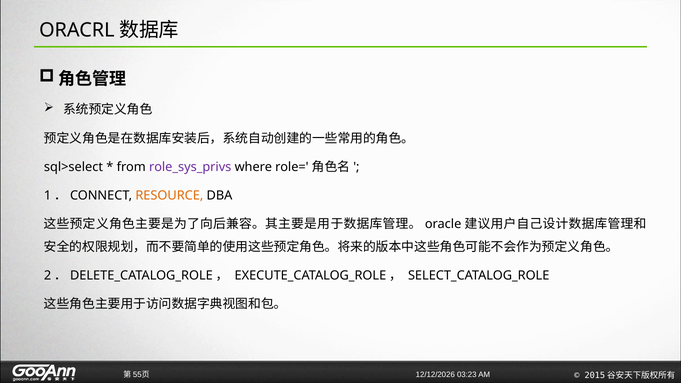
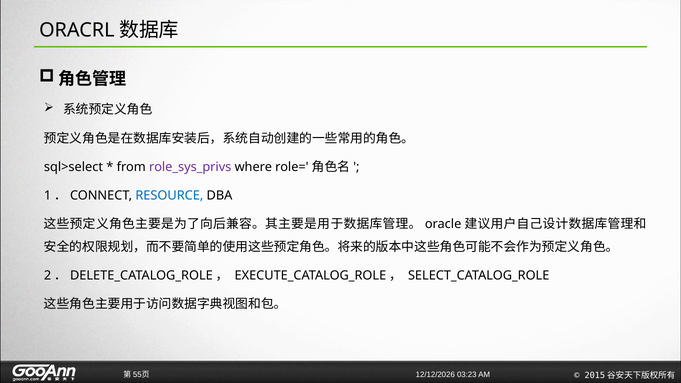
RESOURCE colour: orange -> blue
